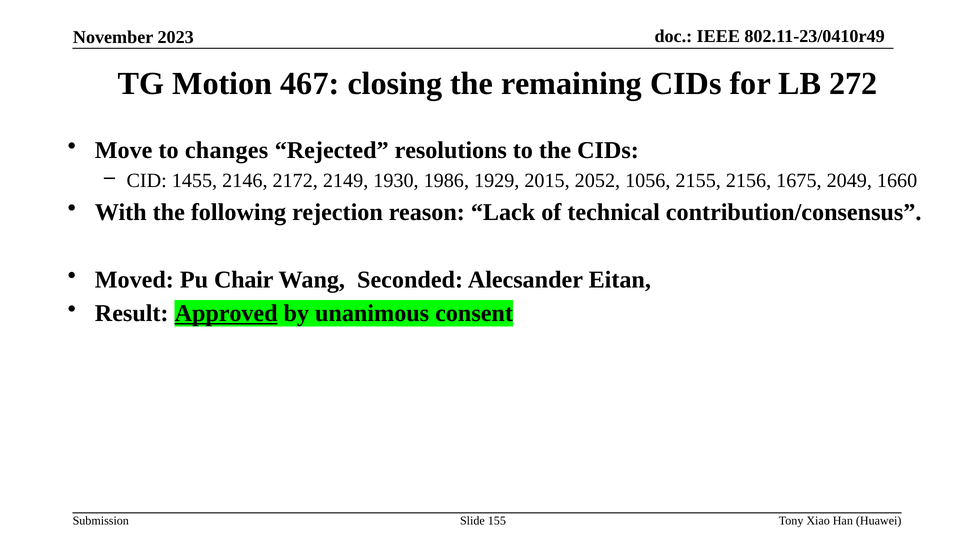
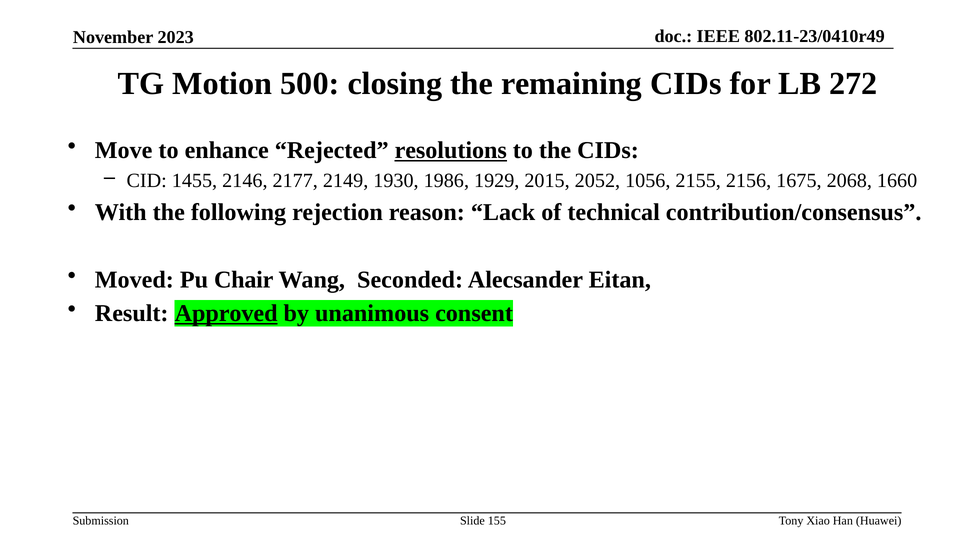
467: 467 -> 500
changes: changes -> enhance
resolutions underline: none -> present
2172: 2172 -> 2177
2049: 2049 -> 2068
